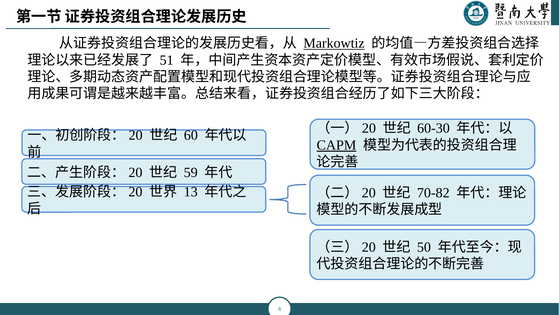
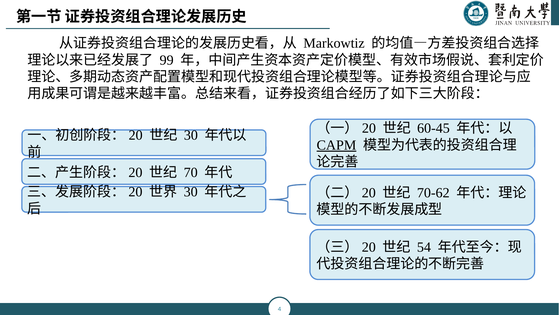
Markowtiz underline: present -> none
51: 51 -> 99
60-30: 60-30 -> 60-45
60 at (191, 135): 60 -> 30
59: 59 -> 70
13 at (191, 192): 13 -> 30
70-82: 70-82 -> 70-62
50: 50 -> 54
